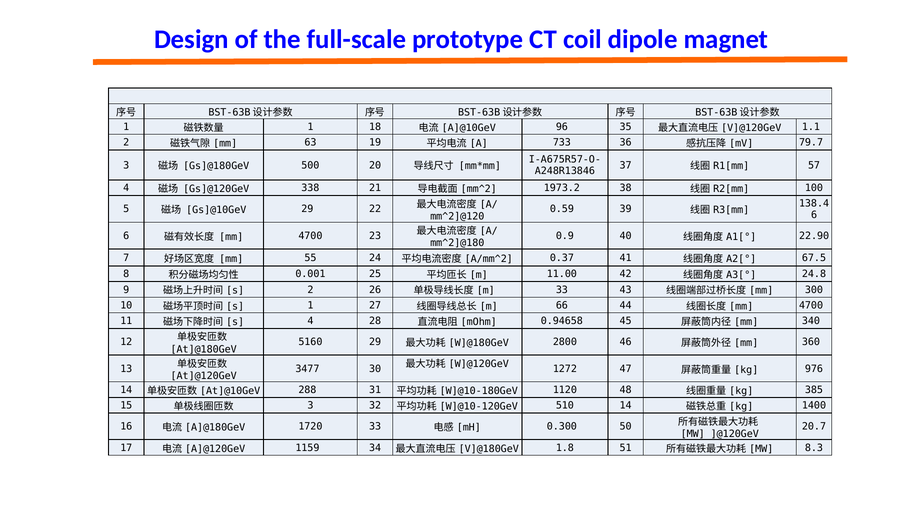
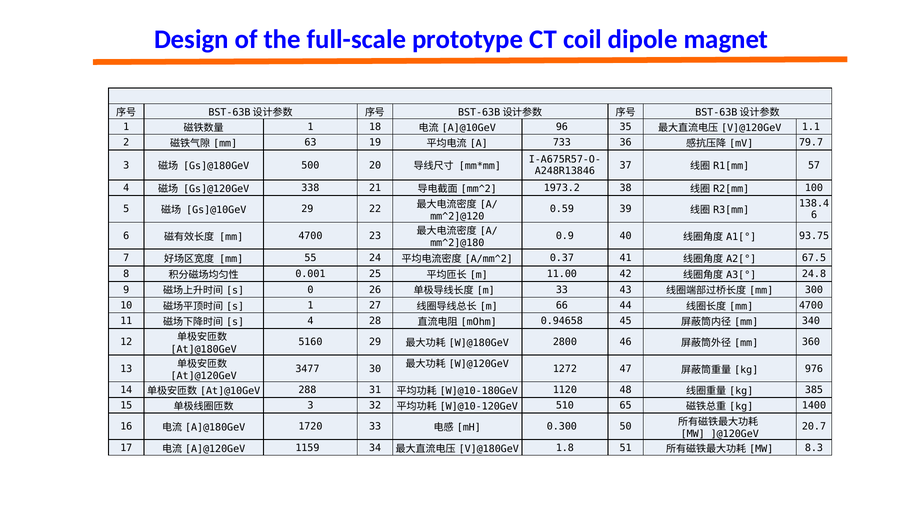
22.90: 22.90 -> 93.75
2 at (310, 290): 2 -> 0
510 14: 14 -> 65
